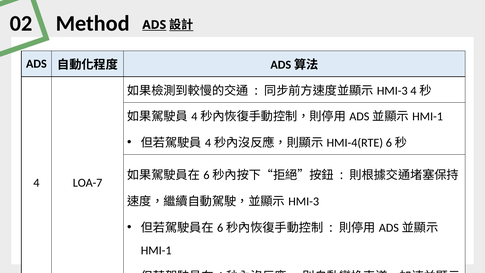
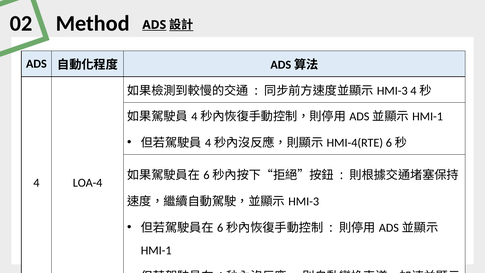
LOA-7: LOA-7 -> LOA-4
